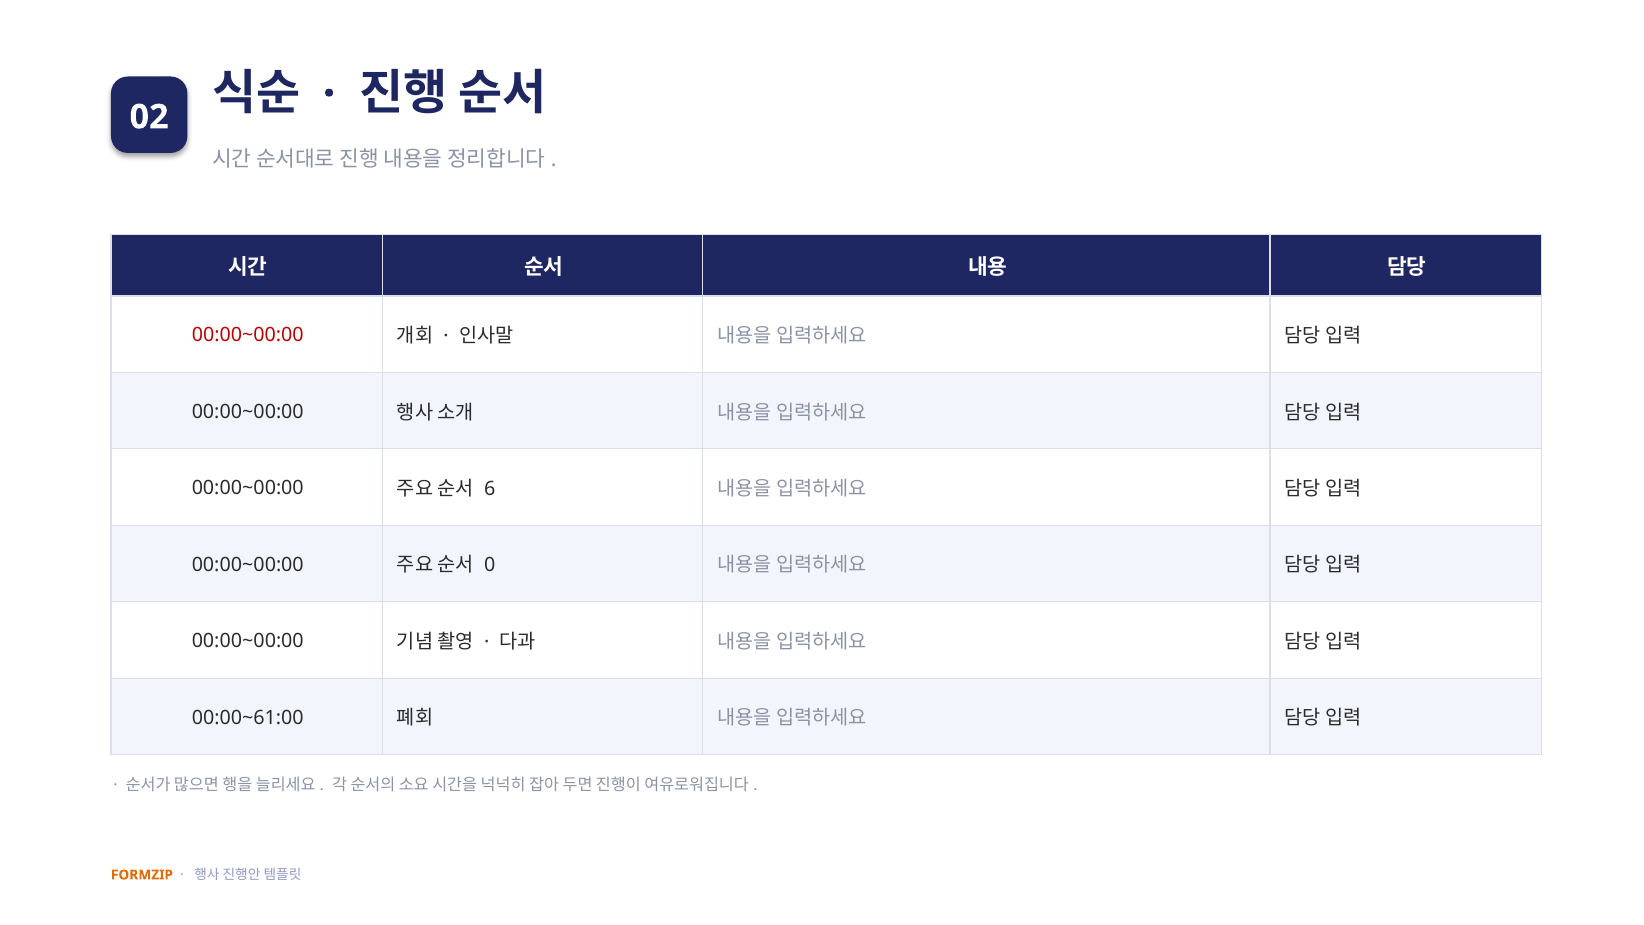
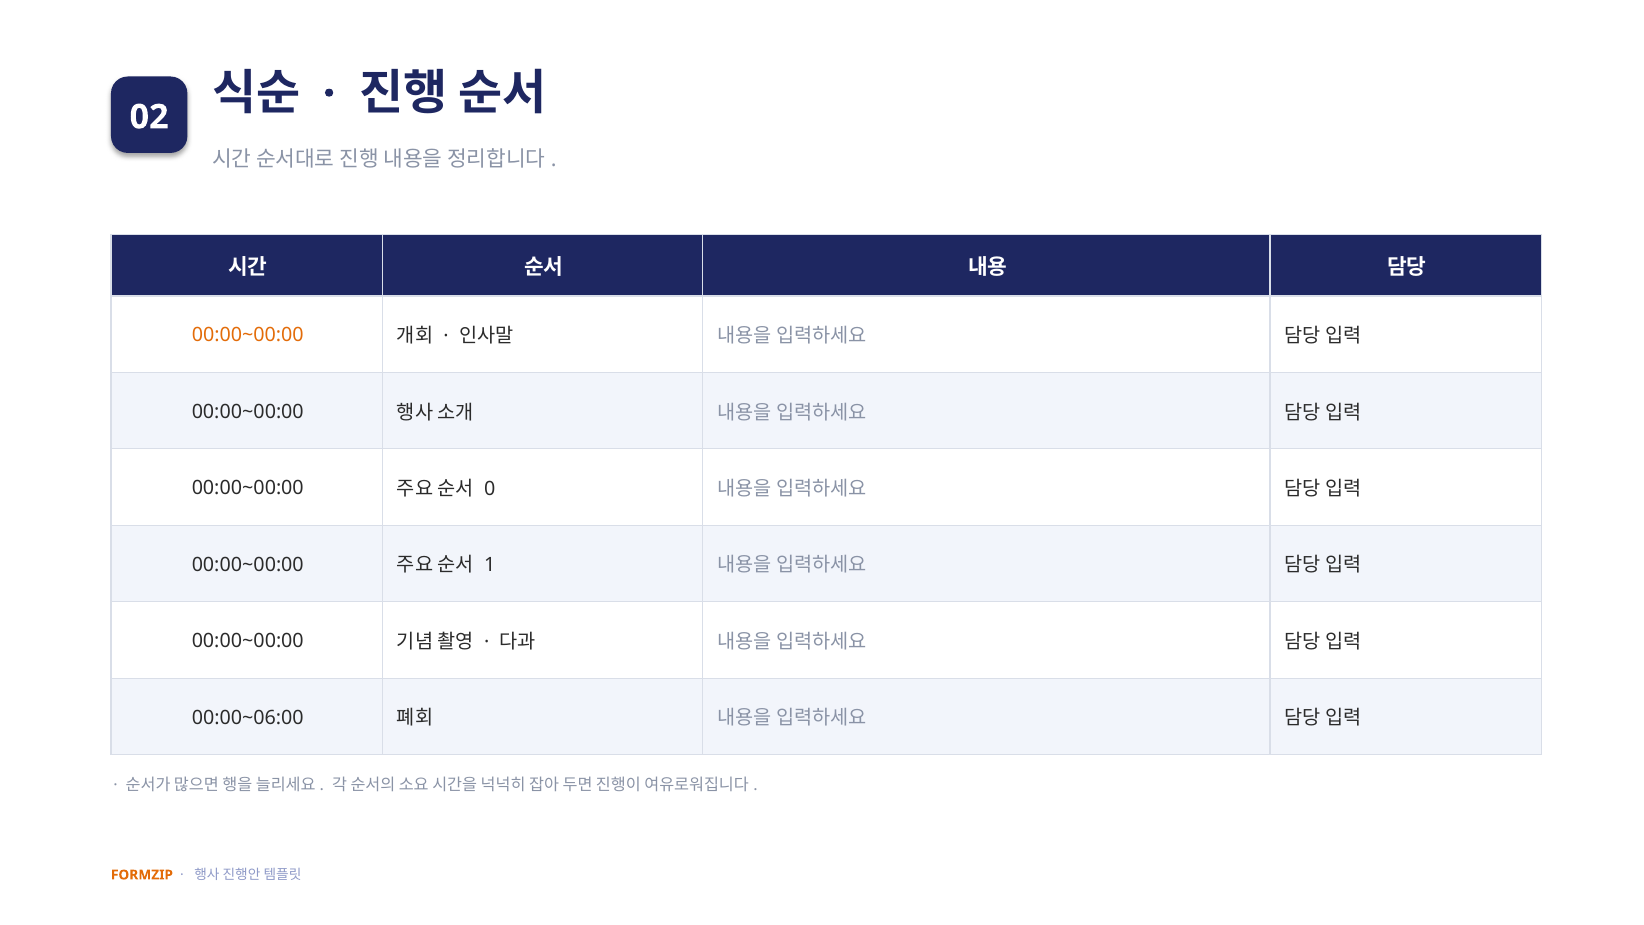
00:00~00:00 at (248, 335) colour: red -> orange
6: 6 -> 0
0: 0 -> 1
00:00~61:00: 00:00~61:00 -> 00:00~06:00
